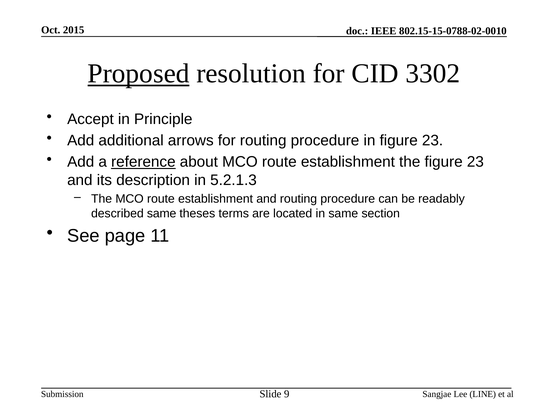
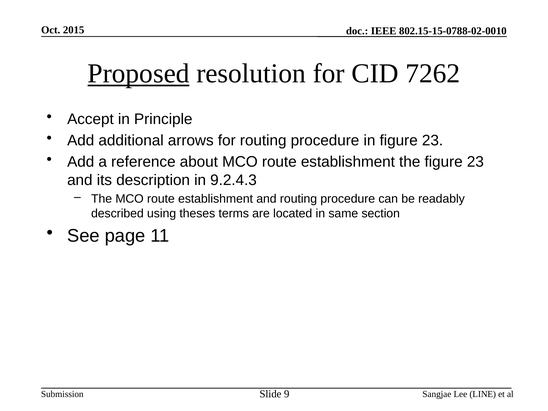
3302: 3302 -> 7262
reference underline: present -> none
5.2.1.3: 5.2.1.3 -> 9.2.4.3
described same: same -> using
